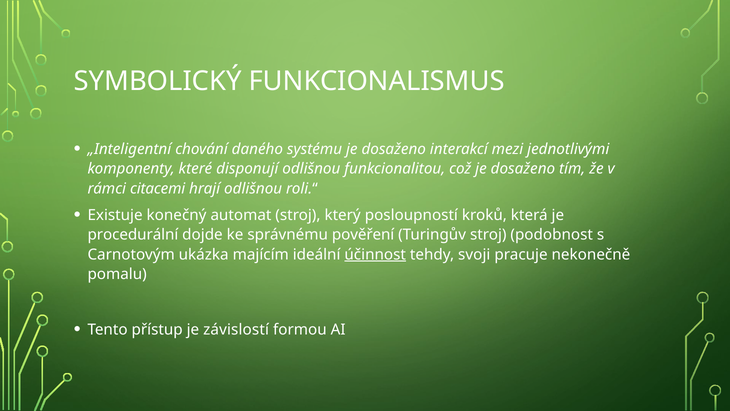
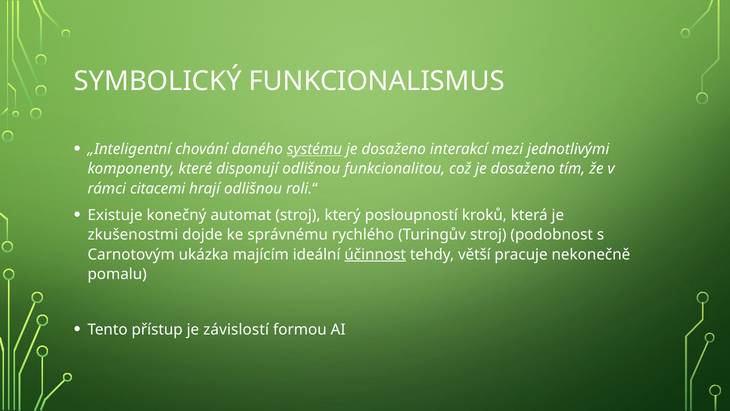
systému underline: none -> present
procedurální: procedurální -> zkušenostmi
pověření: pověření -> rychlého
svoji: svoji -> větší
